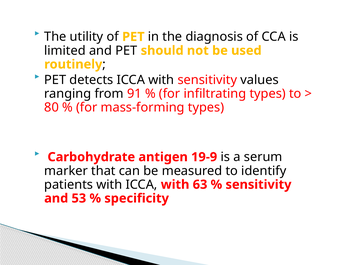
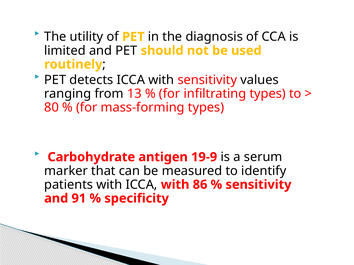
91: 91 -> 13
63: 63 -> 86
53: 53 -> 91
